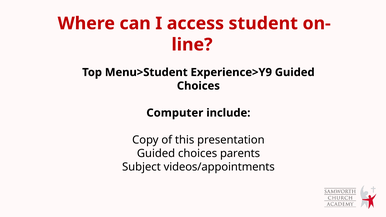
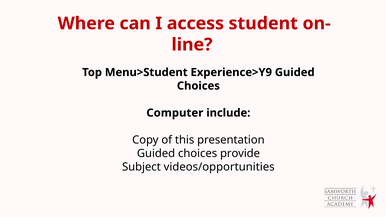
parents: parents -> provide
videos/appointments: videos/appointments -> videos/opportunities
